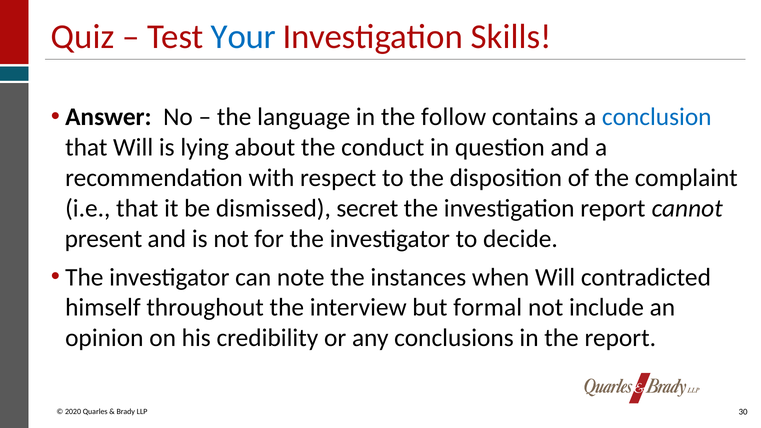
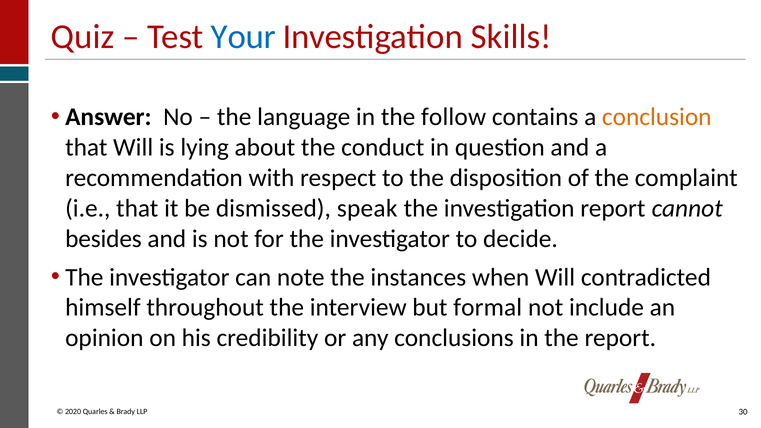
conclusion colour: blue -> orange
secret: secret -> speak
present: present -> besides
